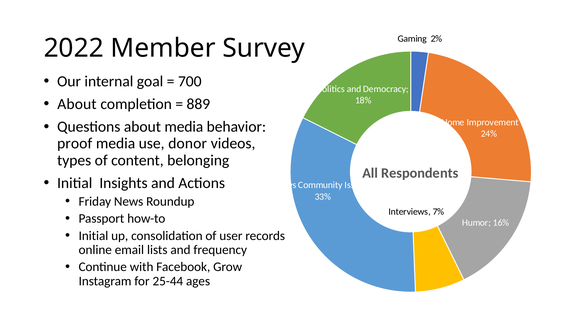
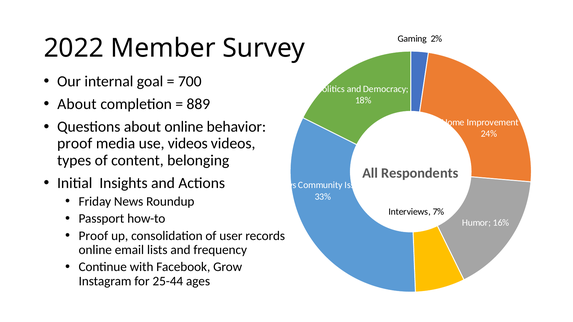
about media: media -> online
use donor: donor -> videos
Initial at (93, 236): Initial -> Proof
